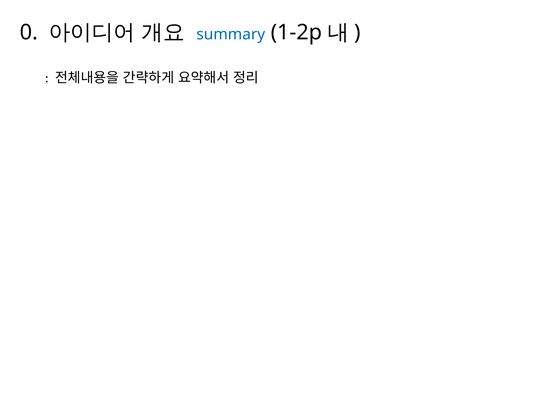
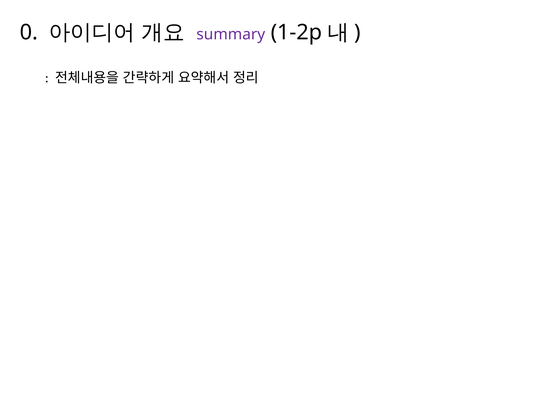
summary colour: blue -> purple
